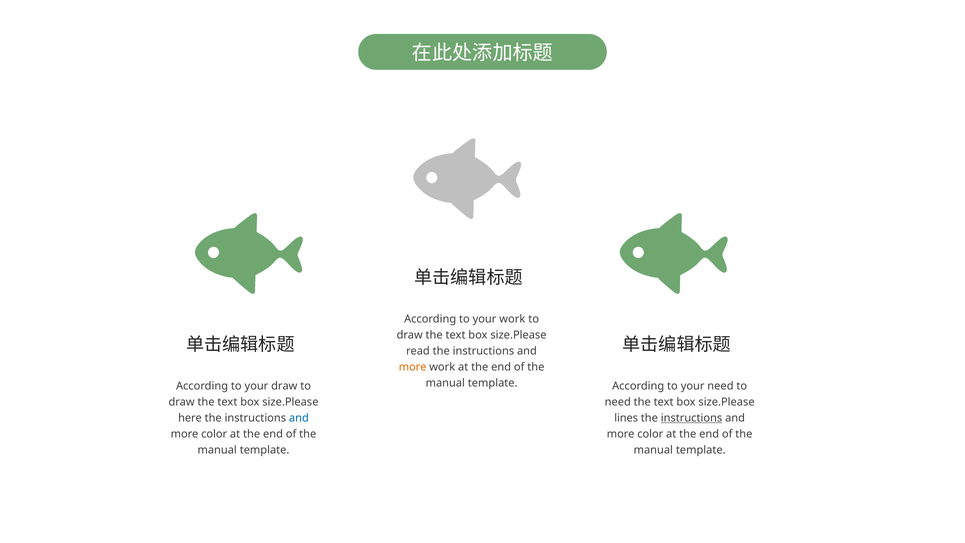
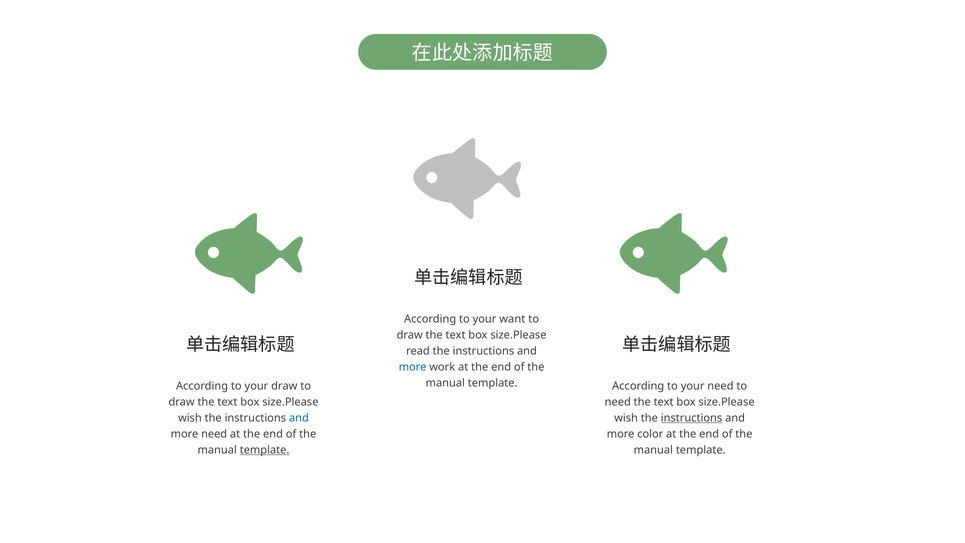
your work: work -> want
more at (413, 367) colour: orange -> blue
here at (190, 418): here -> wish
lines at (626, 418): lines -> wish
color at (214, 434): color -> need
template at (265, 450) underline: none -> present
